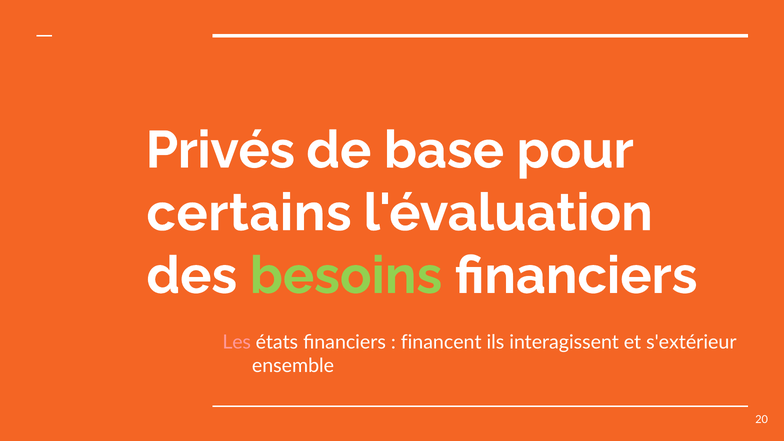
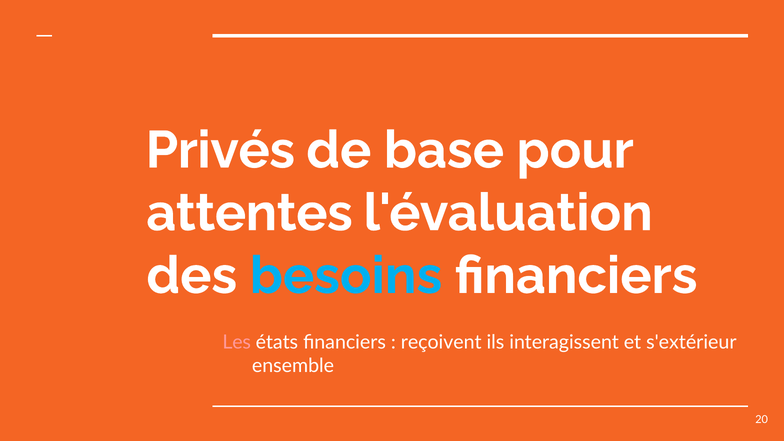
certains: certains -> attentes
besoins colour: light green -> light blue
financent: financent -> reçoivent
